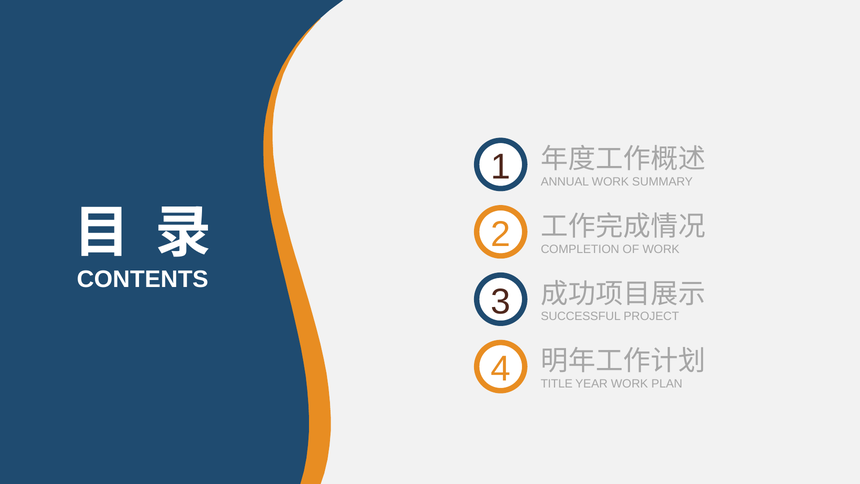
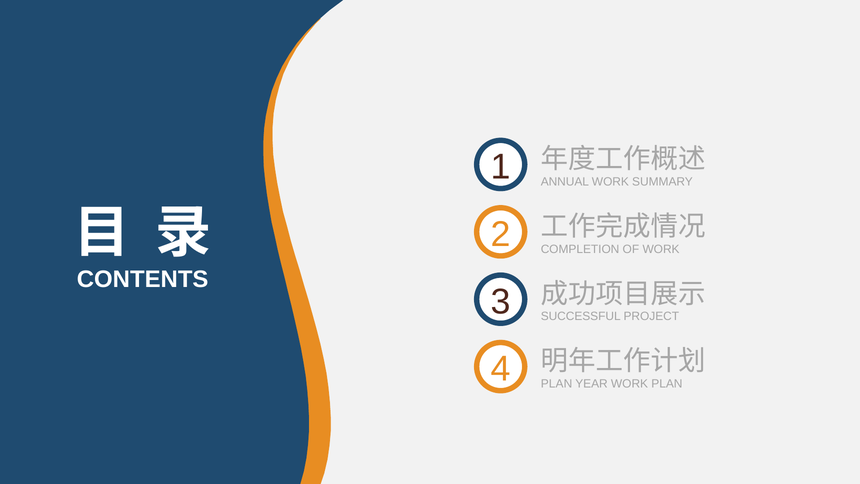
TITLE at (557, 384): TITLE -> PLAN
